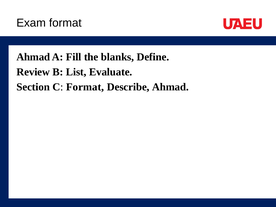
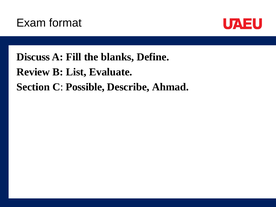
Ahmad at (33, 57): Ahmad -> Discuss
C Format: Format -> Possible
